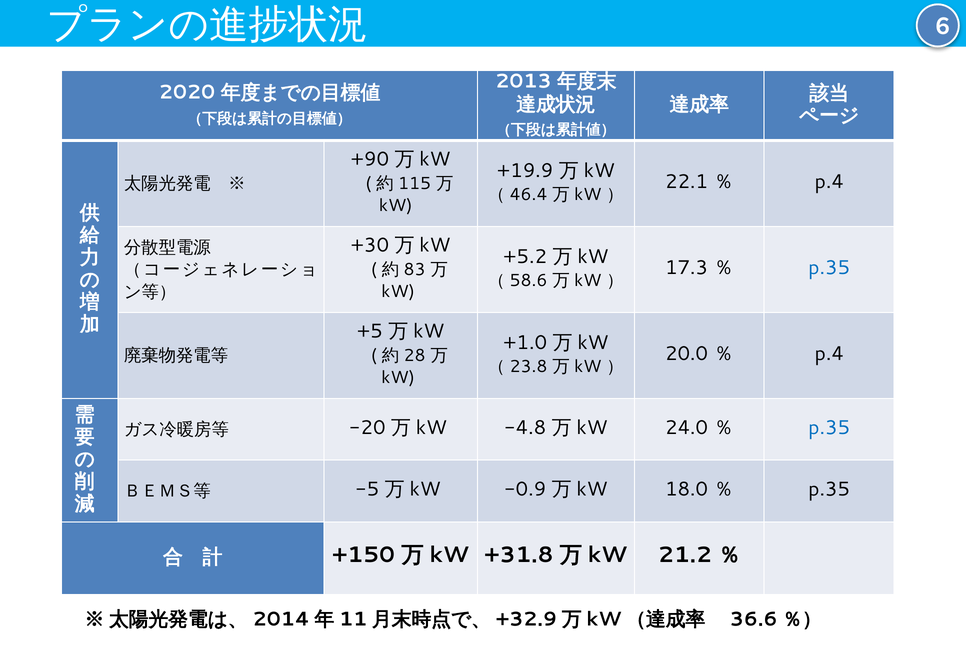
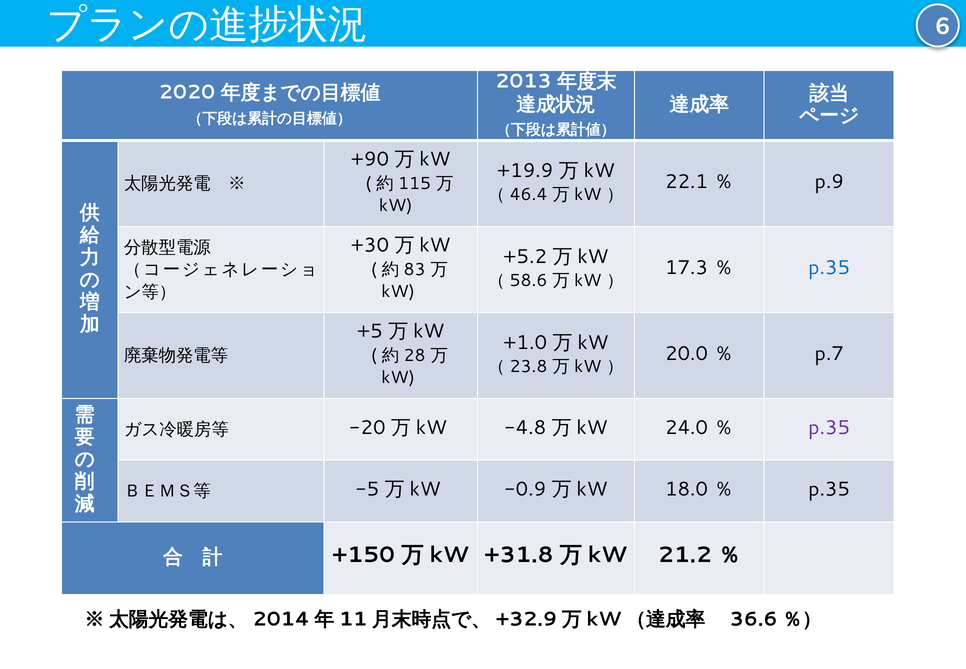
p.4 at (829, 182): p.4 -> p.9
p.4 at (829, 354): p.4 -> p.7
p.35 at (829, 427) colour: blue -> purple
